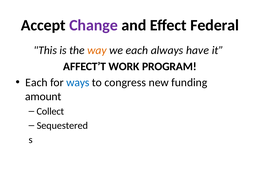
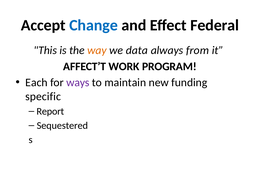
Change colour: purple -> blue
we each: each -> data
have: have -> from
ways colour: blue -> purple
congress: congress -> maintain
amount: amount -> specific
Collect: Collect -> Report
